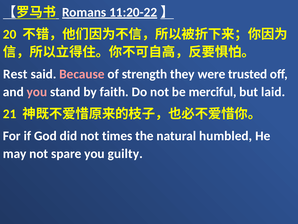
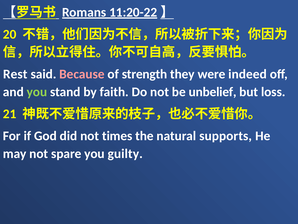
trusted: trusted -> indeed
you at (37, 92) colour: pink -> light green
merciful: merciful -> unbelief
laid: laid -> loss
humbled: humbled -> supports
